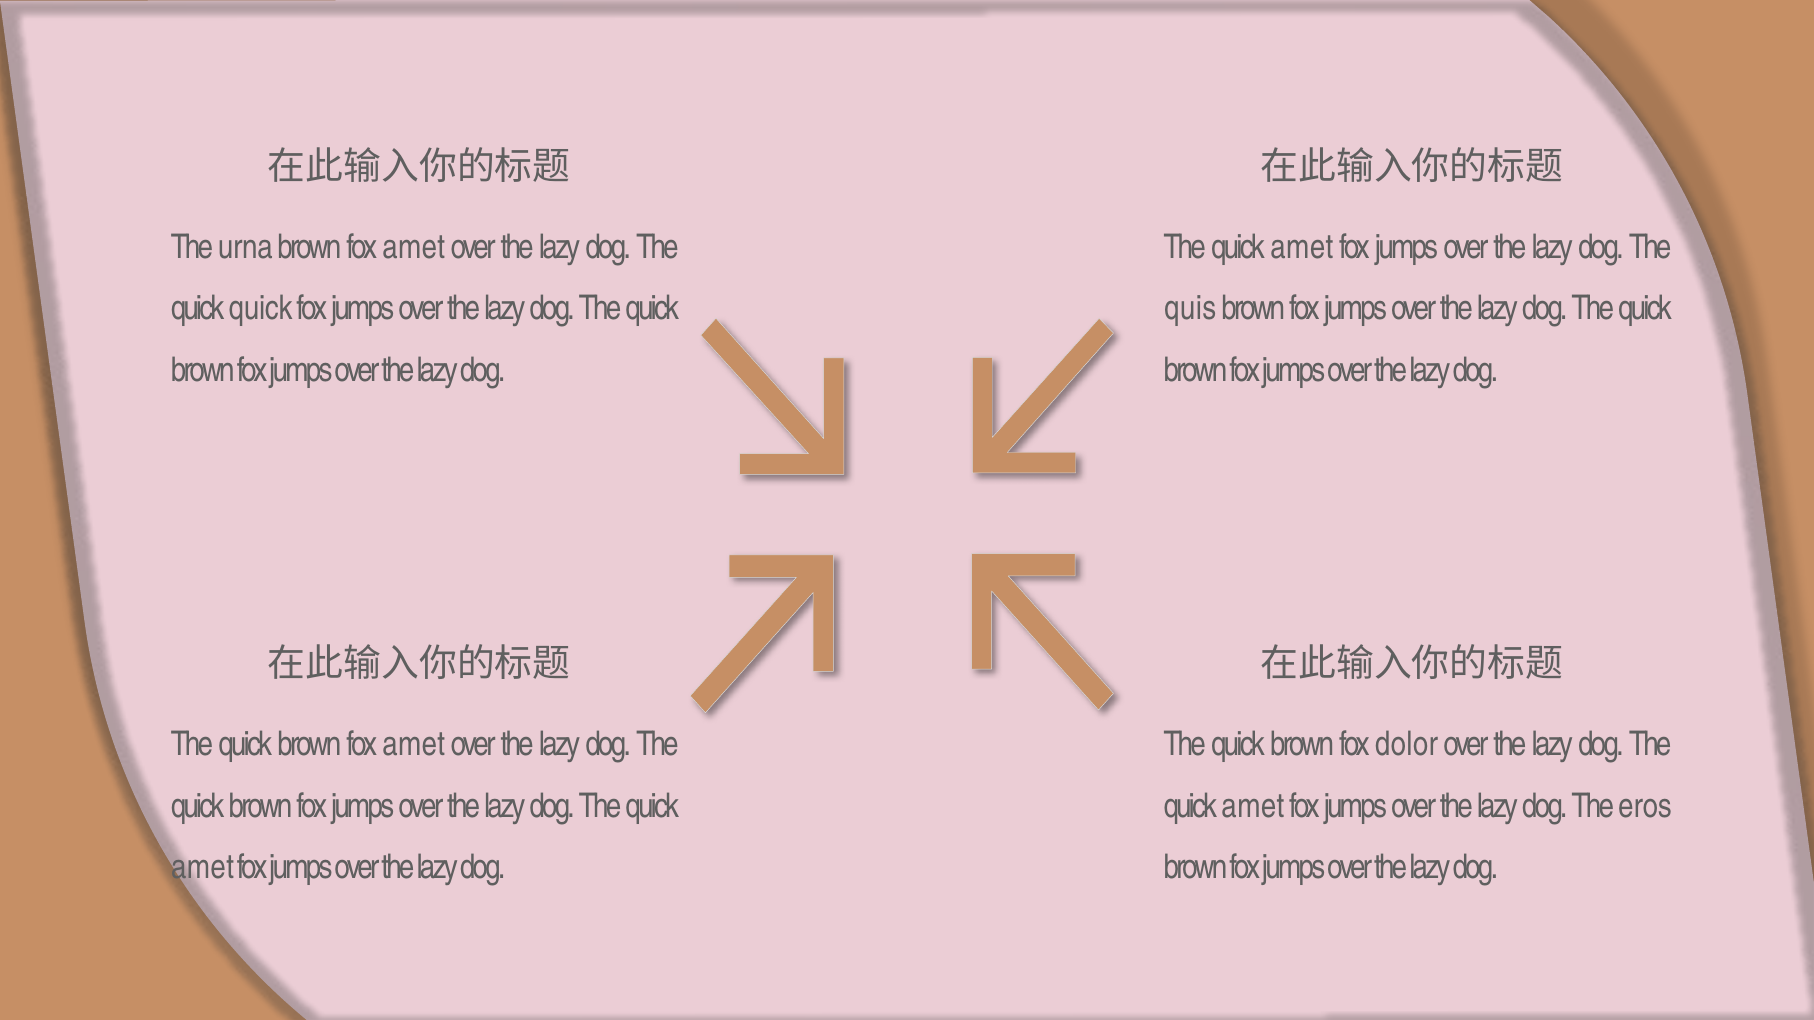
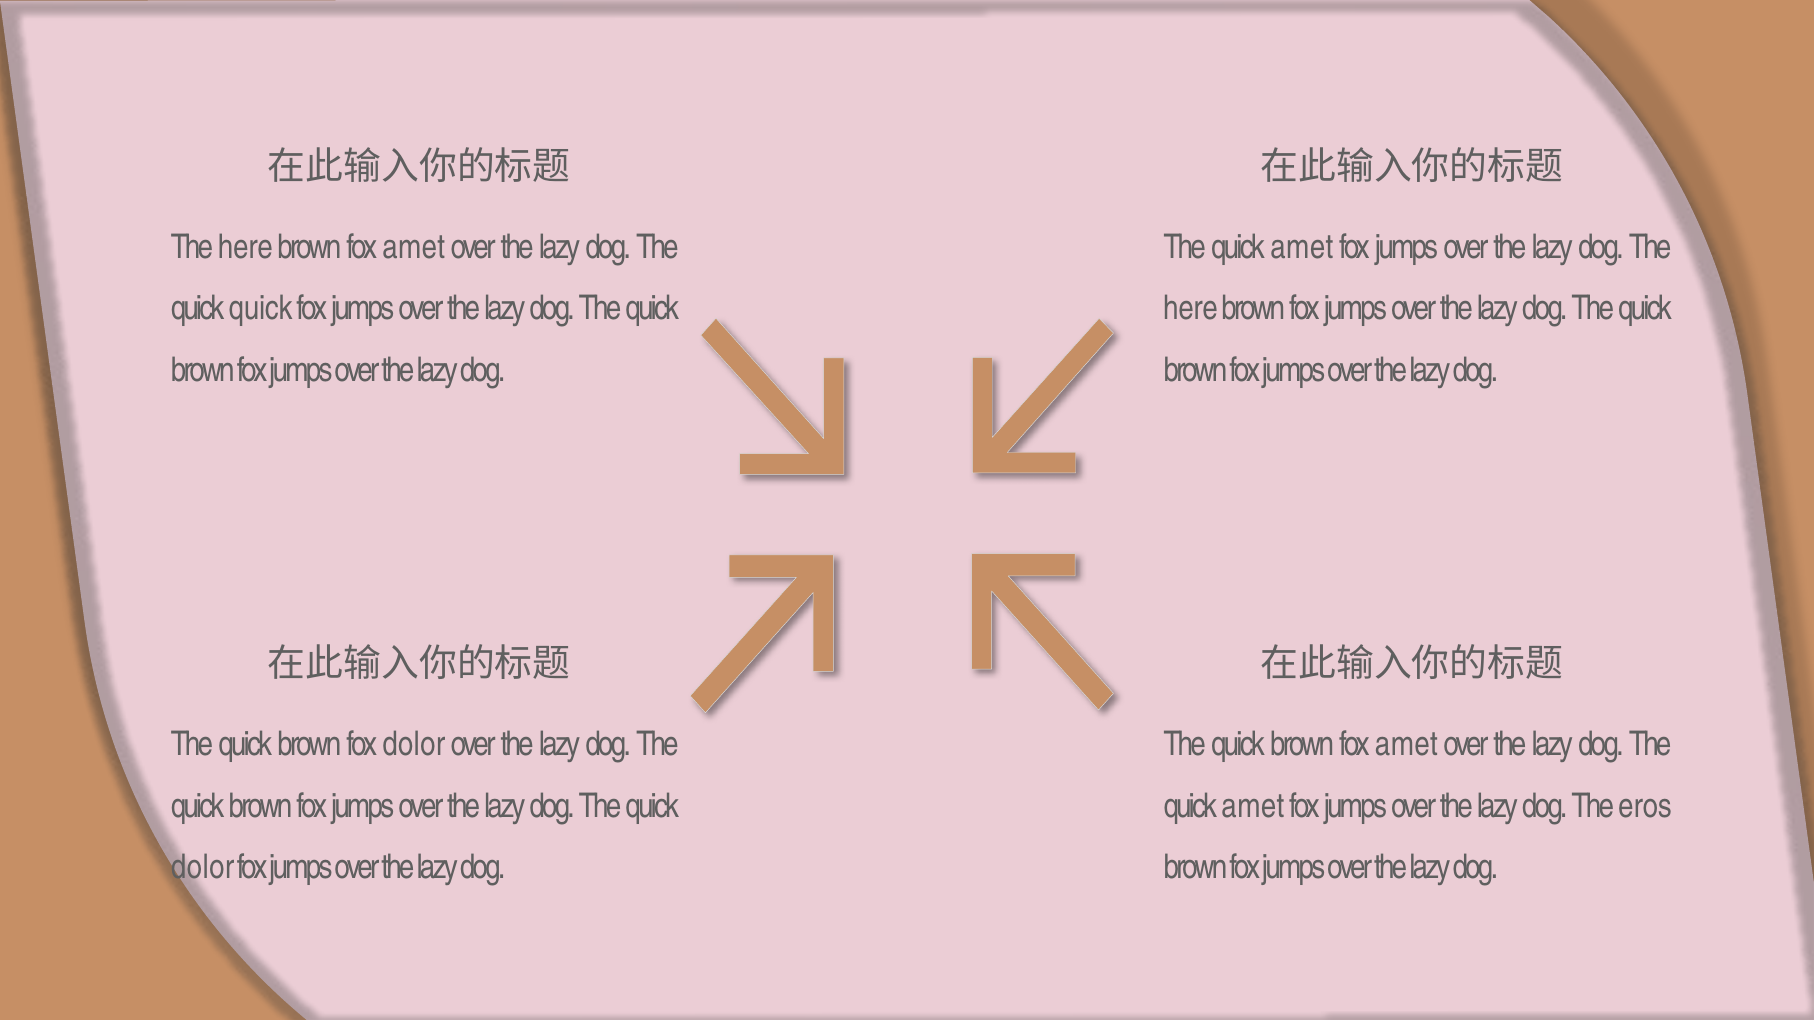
urna at (245, 248): urna -> here
quis at (1190, 309): quis -> here
quick brown fox amet: amet -> dolor
quick brown fox dolor: dolor -> amet
amet at (203, 867): amet -> dolor
